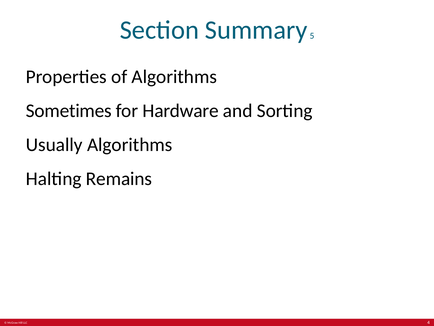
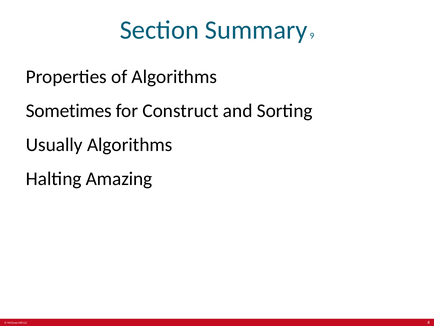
5: 5 -> 9
Hardware: Hardware -> Construct
Remains: Remains -> Amazing
